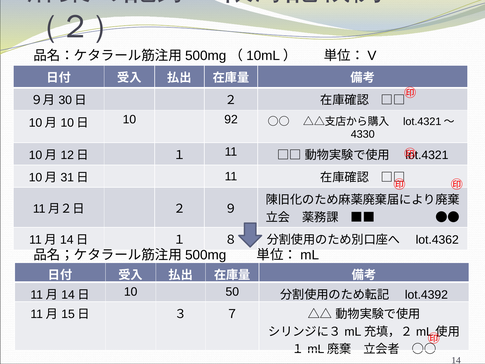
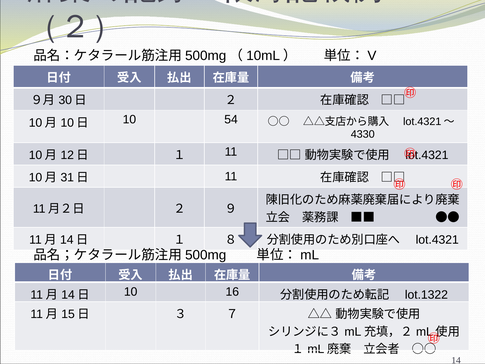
92: 92 -> 54
lot.4362 at (437, 240): lot.4362 -> lot.4321
50: 50 -> 16
lot.4392: lot.4392 -> lot.1322
